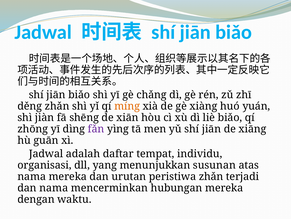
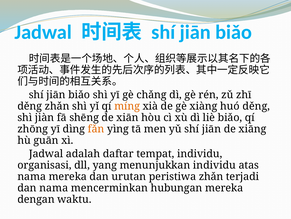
huó yuán: yuán -> děng
fǎn colour: purple -> orange
menunjukkan susunan: susunan -> individu
